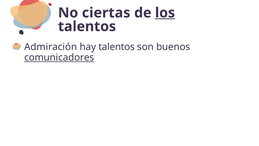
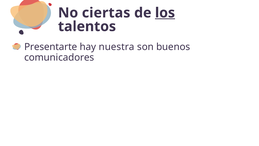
Admiración: Admiración -> Presentarte
hay talentos: talentos -> nuestra
comunicadores underline: present -> none
